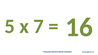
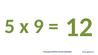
7: 7 -> 9
16: 16 -> 12
